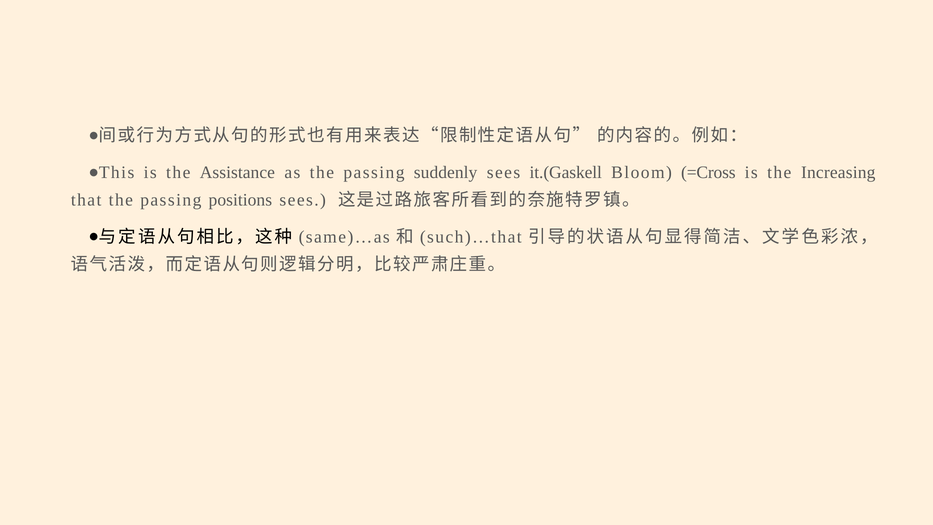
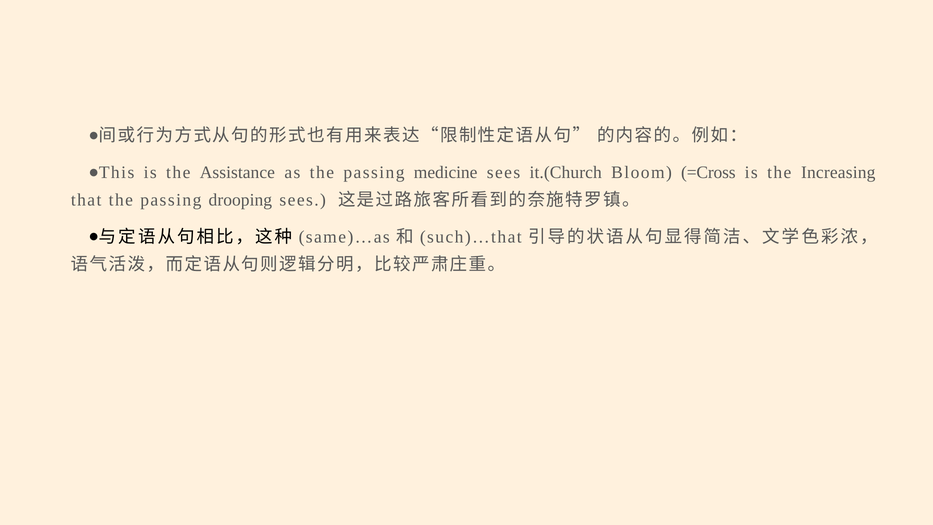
suddenly: suddenly -> medicine
it.(Gaskell: it.(Gaskell -> it.(Church
positions: positions -> drooping
